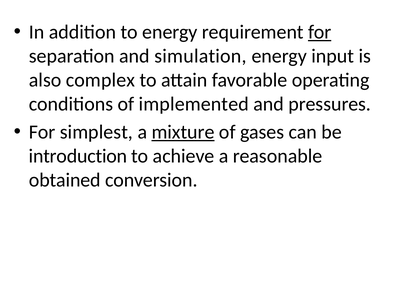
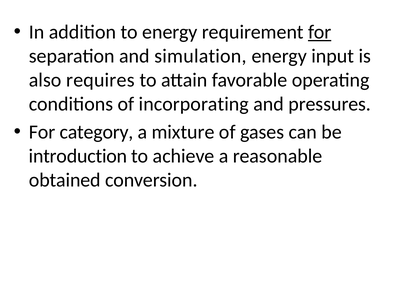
complex: complex -> requires
implemented: implemented -> incorporating
simplest: simplest -> category
mixture underline: present -> none
